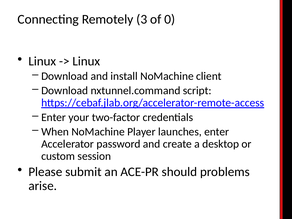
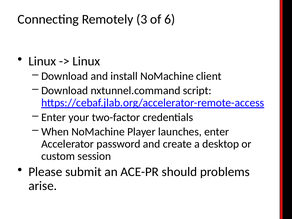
0: 0 -> 6
